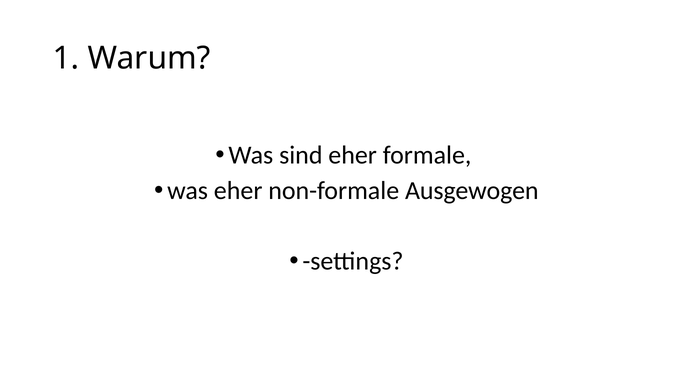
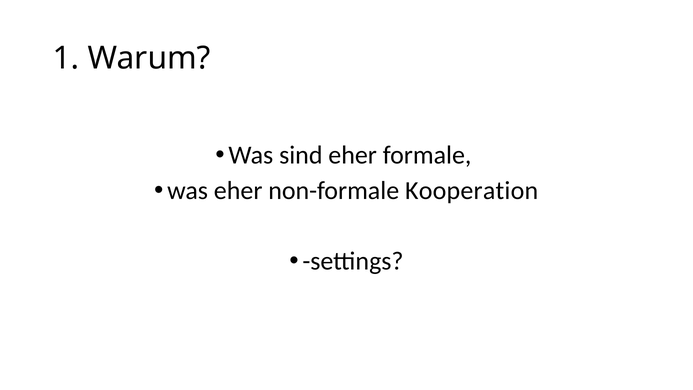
Ausgewogen: Ausgewogen -> Kooperation
